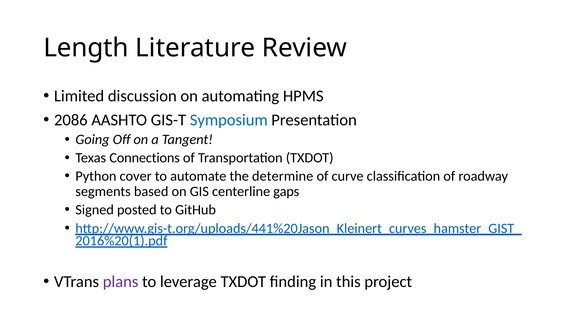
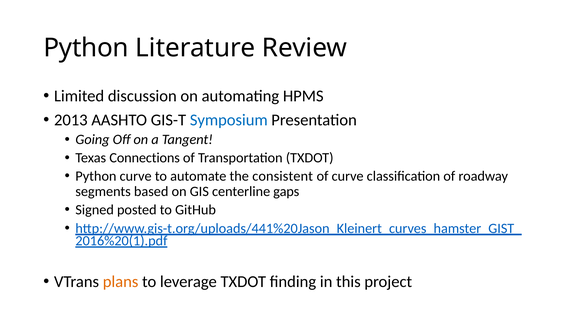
Length at (86, 48): Length -> Python
2086: 2086 -> 2013
Python cover: cover -> curve
determine: determine -> consistent
plans colour: purple -> orange
